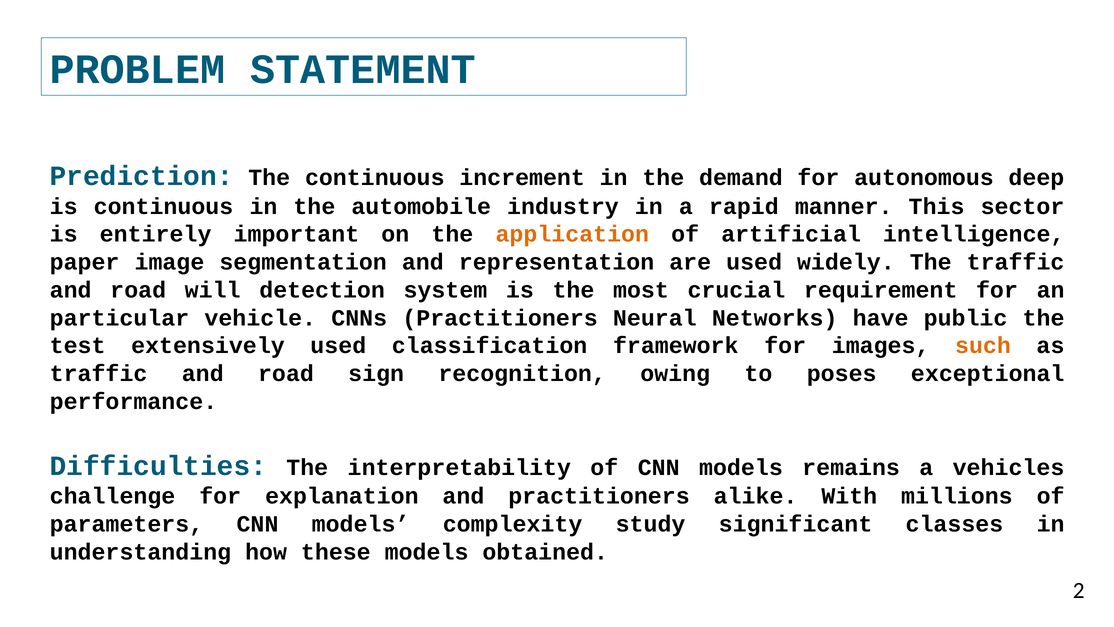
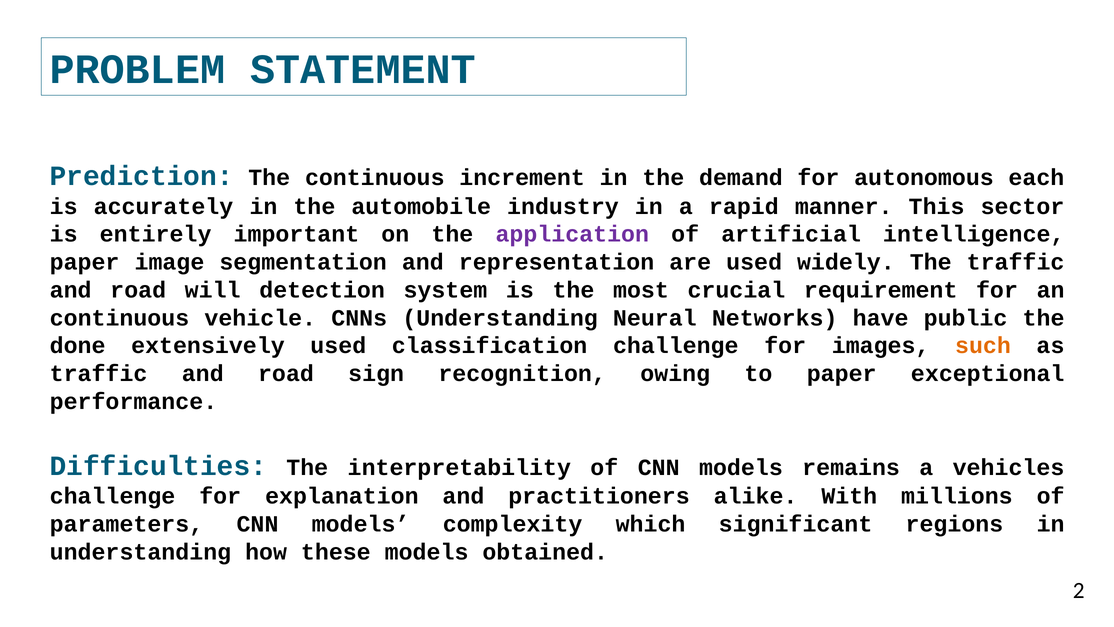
deep: deep -> each
is continuous: continuous -> accurately
application colour: orange -> purple
particular at (119, 318): particular -> continuous
CNNs Practitioners: Practitioners -> Understanding
test: test -> done
classification framework: framework -> challenge
to poses: poses -> paper
study: study -> which
classes: classes -> regions
